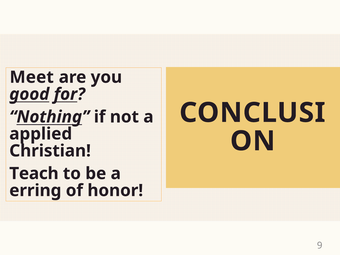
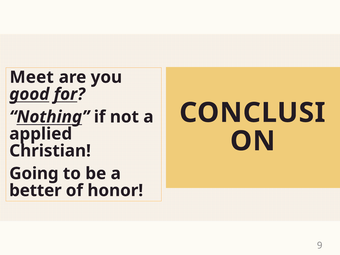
Teach: Teach -> Going
erring: erring -> better
